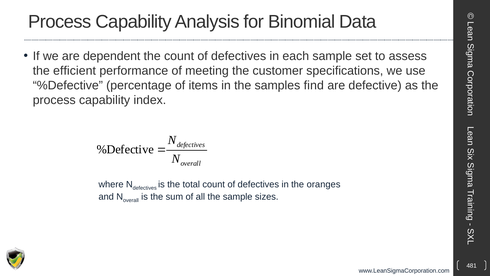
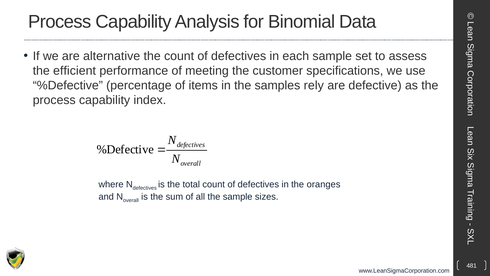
dependent: dependent -> alternative
find: find -> rely
